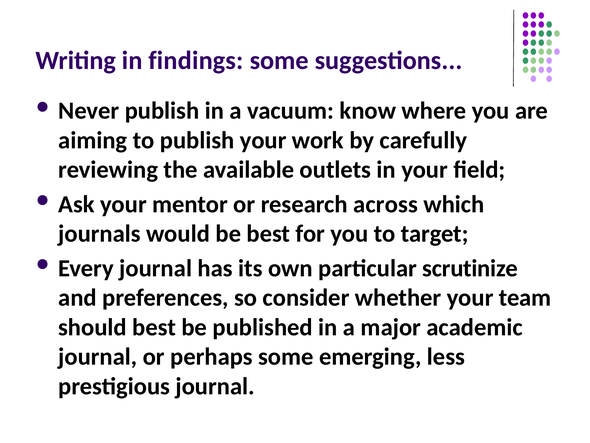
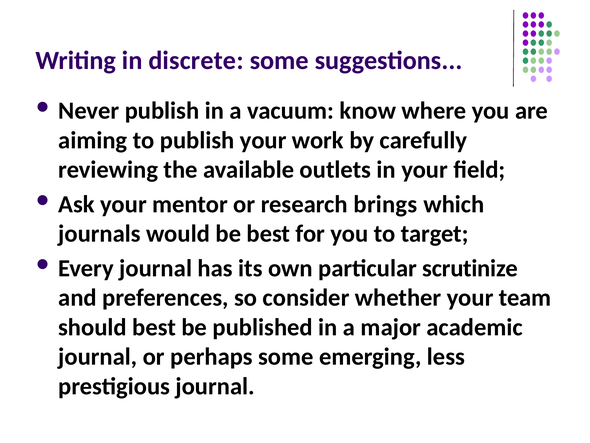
findings: findings -> discrete
across: across -> brings
